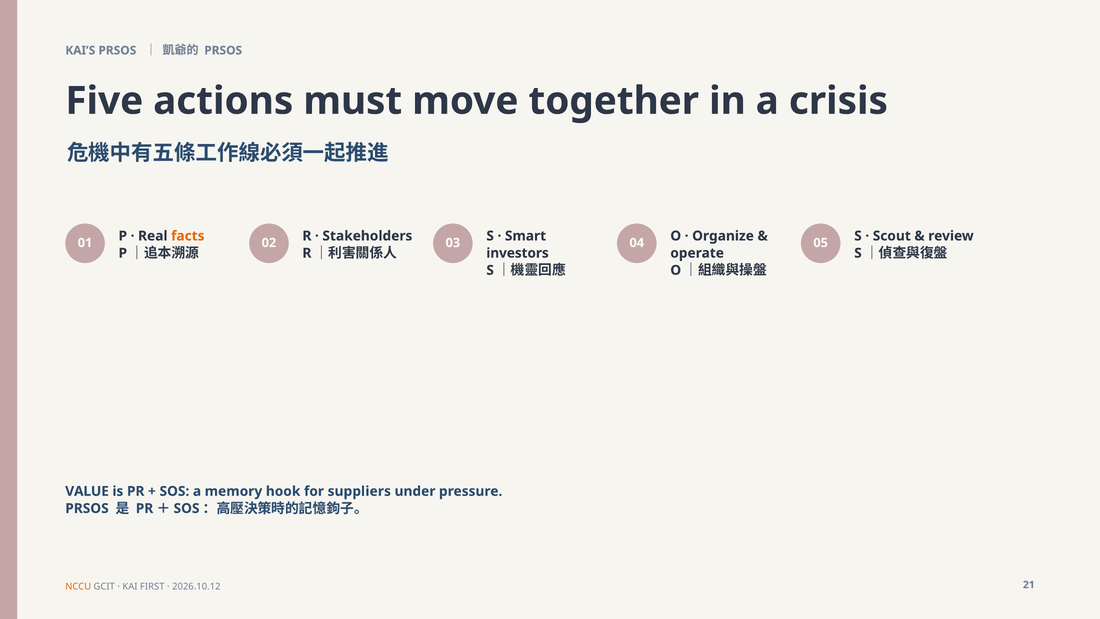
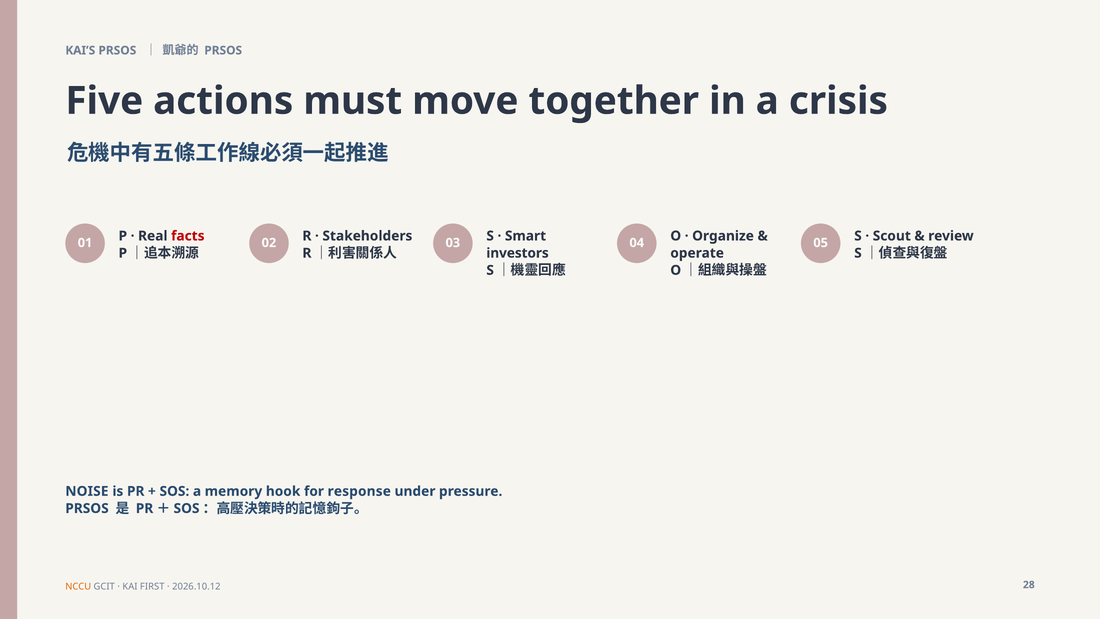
facts colour: orange -> red
VALUE: VALUE -> NOISE
suppliers: suppliers -> response
21: 21 -> 28
